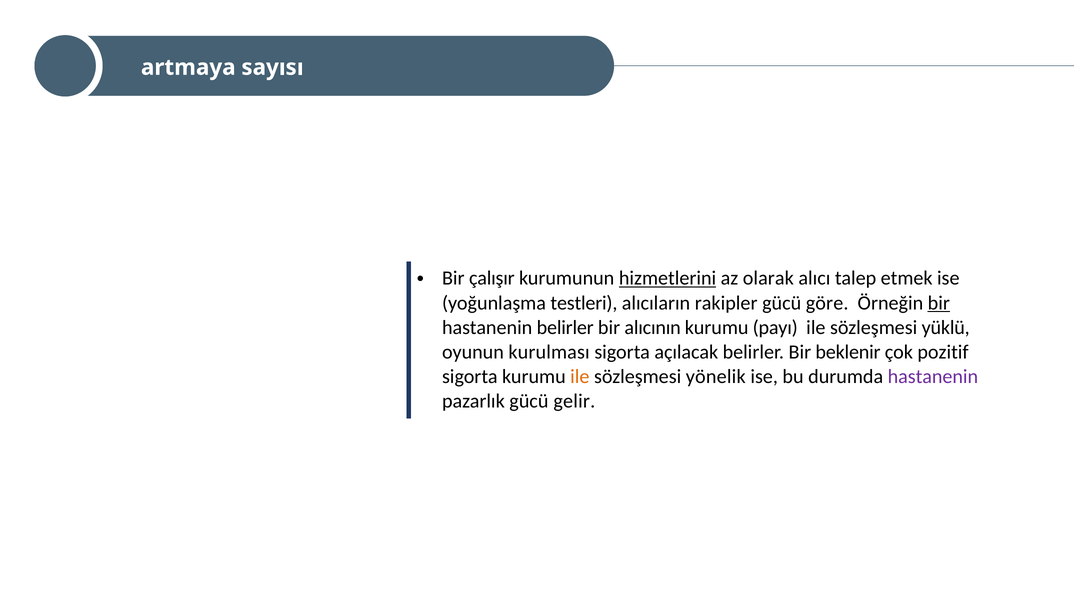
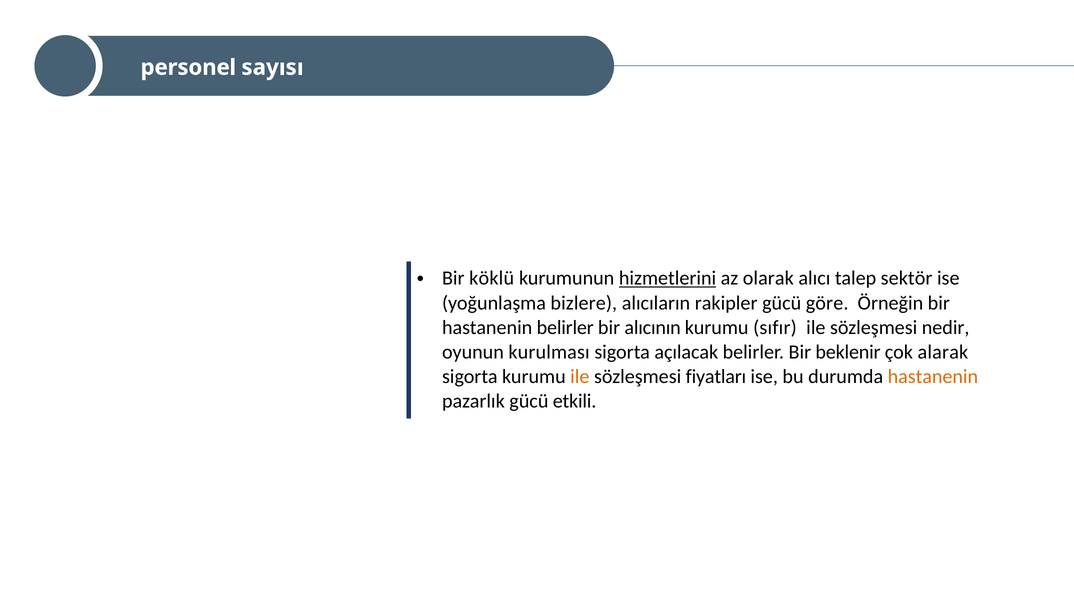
artmaya: artmaya -> personel
çalışır: çalışır -> köklü
etmek: etmek -> sektör
testleri: testleri -> bizlere
bir at (939, 303) underline: present -> none
payı: payı -> sıfır
yüklü: yüklü -> nedir
pozitif: pozitif -> alarak
yönelik: yönelik -> fiyatları
hastanenin at (933, 377) colour: purple -> orange
gelir: gelir -> etkili
